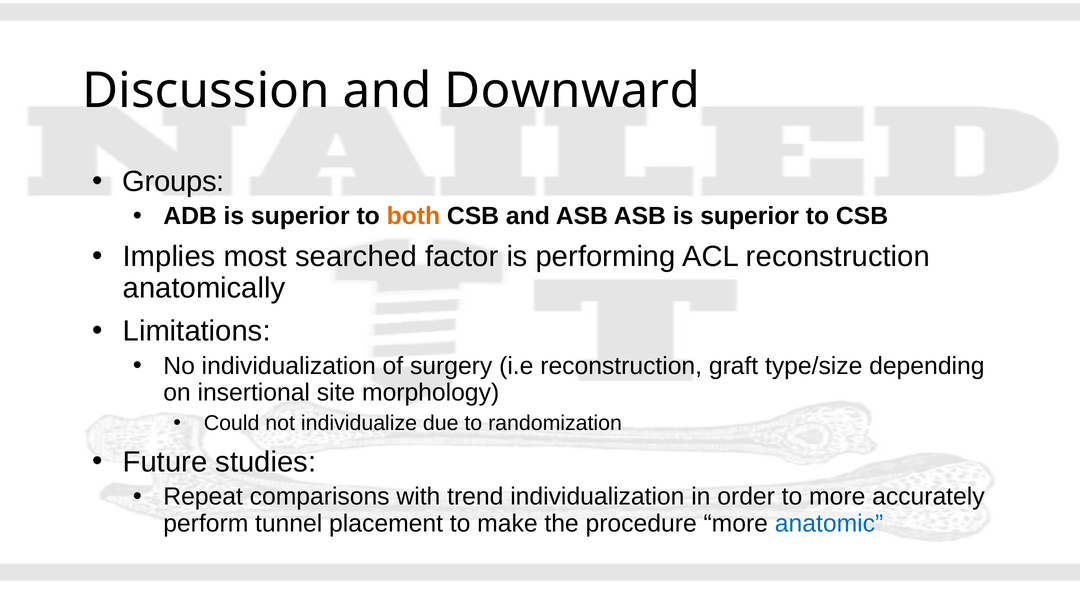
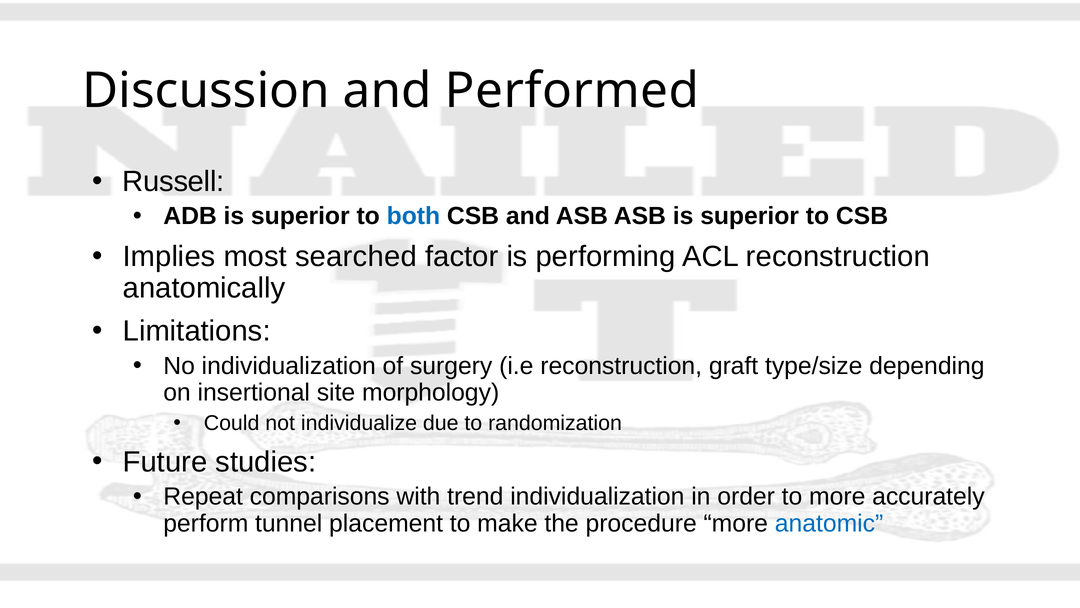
Downward: Downward -> Performed
Groups: Groups -> Russell
both colour: orange -> blue
